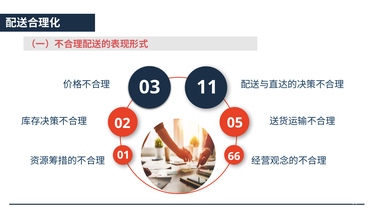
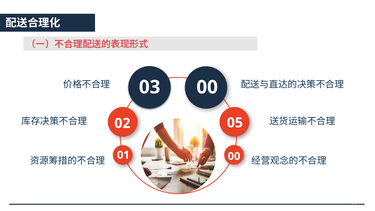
03 11: 11 -> 00
01 66: 66 -> 00
